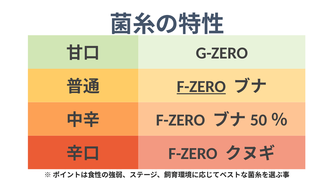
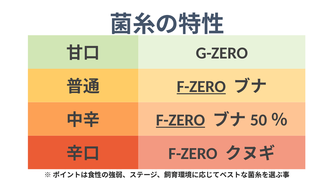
F-ZERO at (180, 120) underline: none -> present
